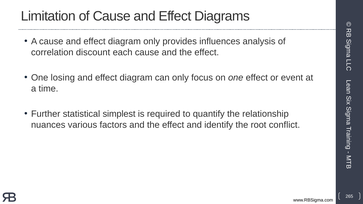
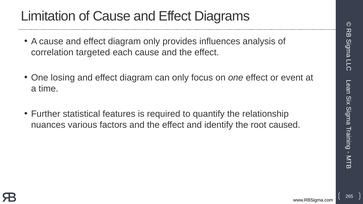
discount: discount -> targeted
simplest: simplest -> features
conflict: conflict -> caused
